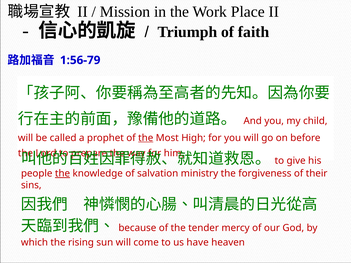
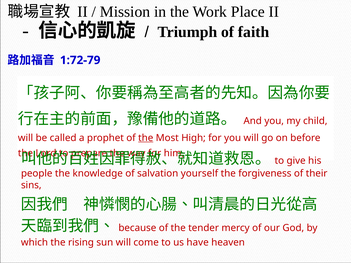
1:56-79: 1:56-79 -> 1:72-79
the at (63, 174) underline: present -> none
ministry: ministry -> yourself
